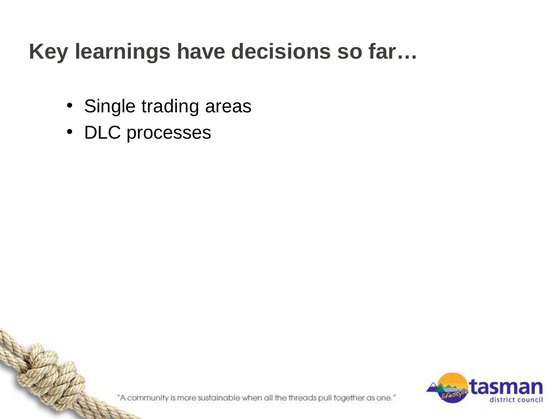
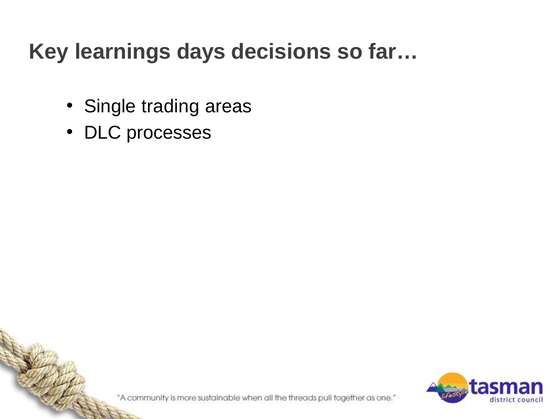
have: have -> days
